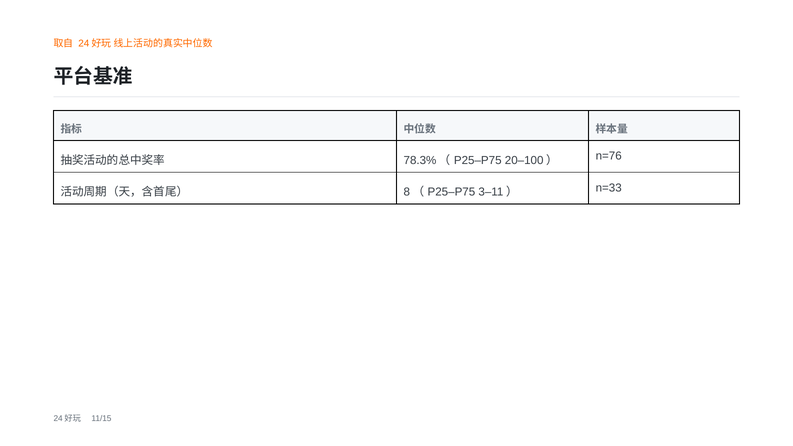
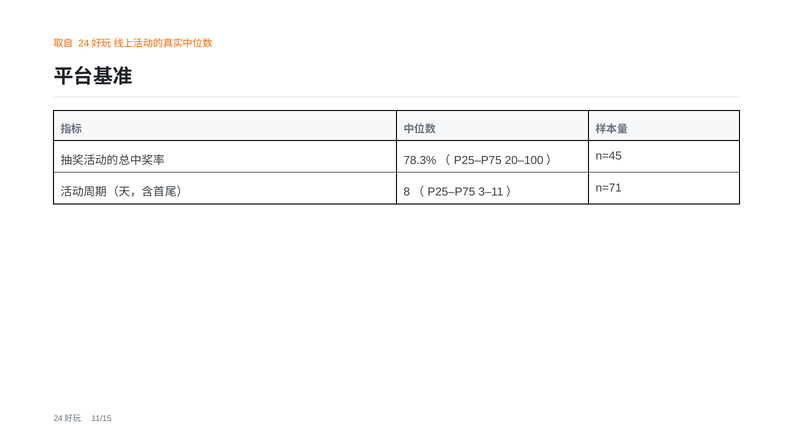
n=76: n=76 -> n=45
n=33: n=33 -> n=71
